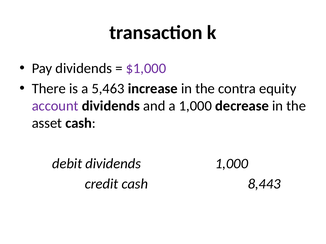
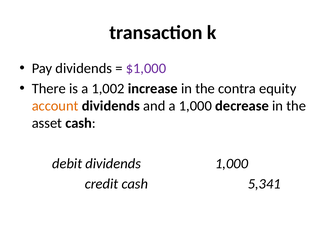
5,463: 5,463 -> 1,002
account colour: purple -> orange
8,443: 8,443 -> 5,341
